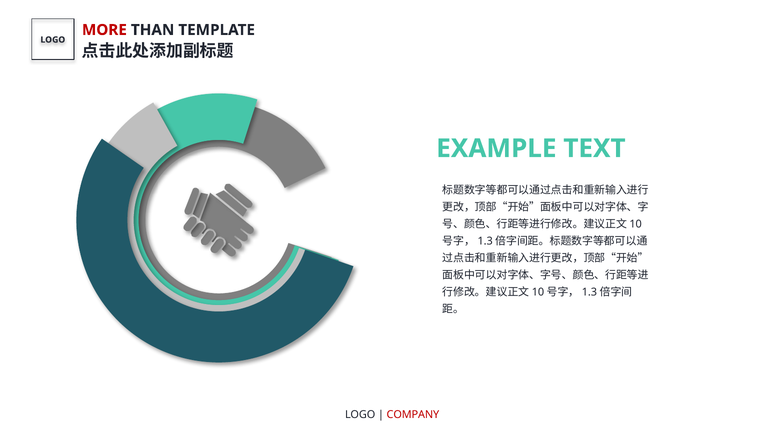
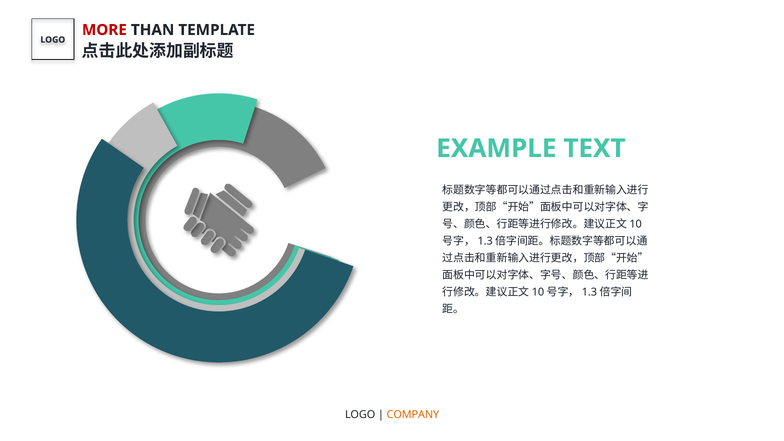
COMPANY colour: red -> orange
